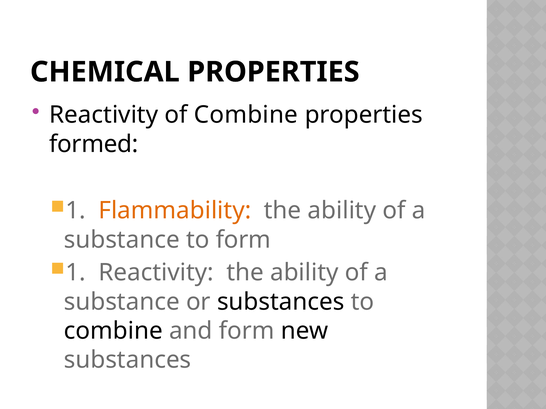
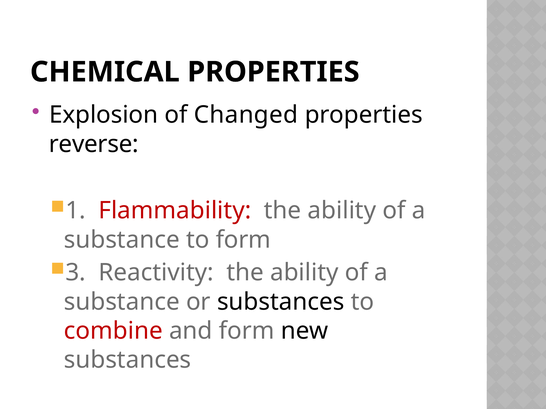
Reactivity at (104, 115): Reactivity -> Explosion
of Combine: Combine -> Changed
formed: formed -> reverse
Flammability colour: orange -> red
1 at (76, 273): 1 -> 3
combine at (113, 331) colour: black -> red
